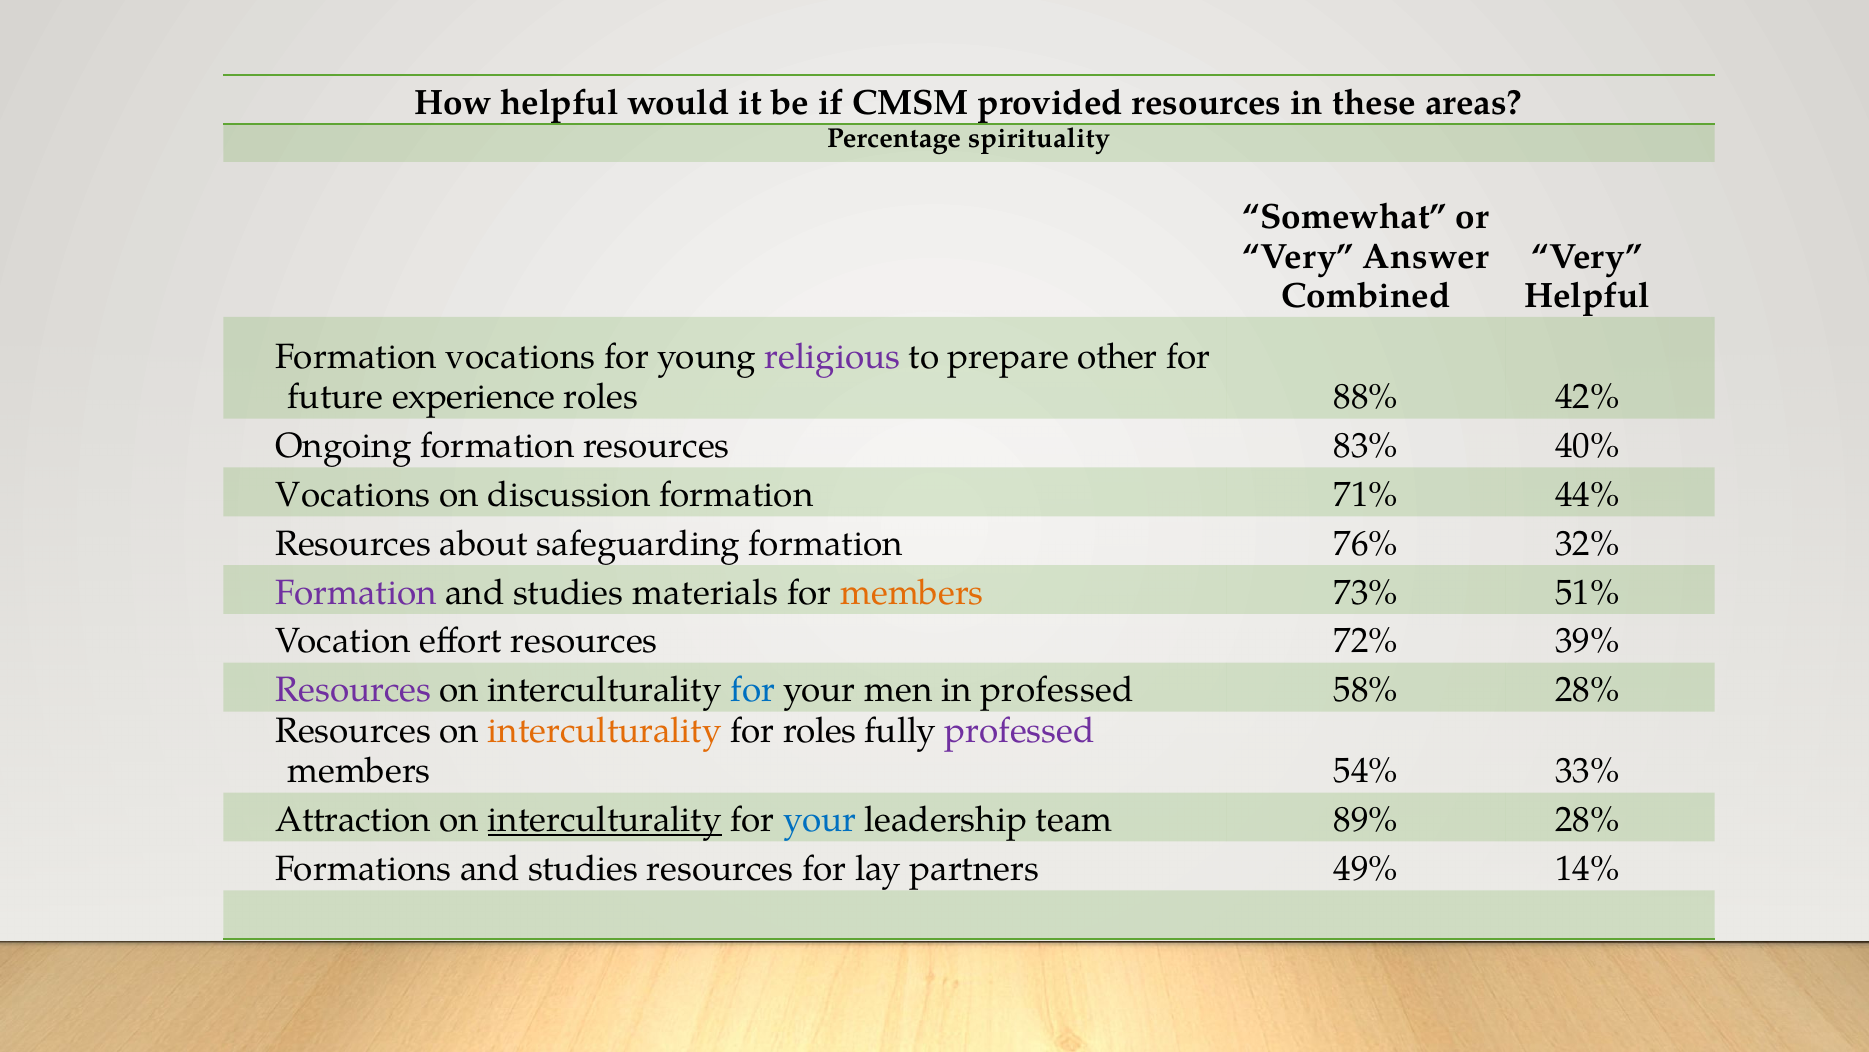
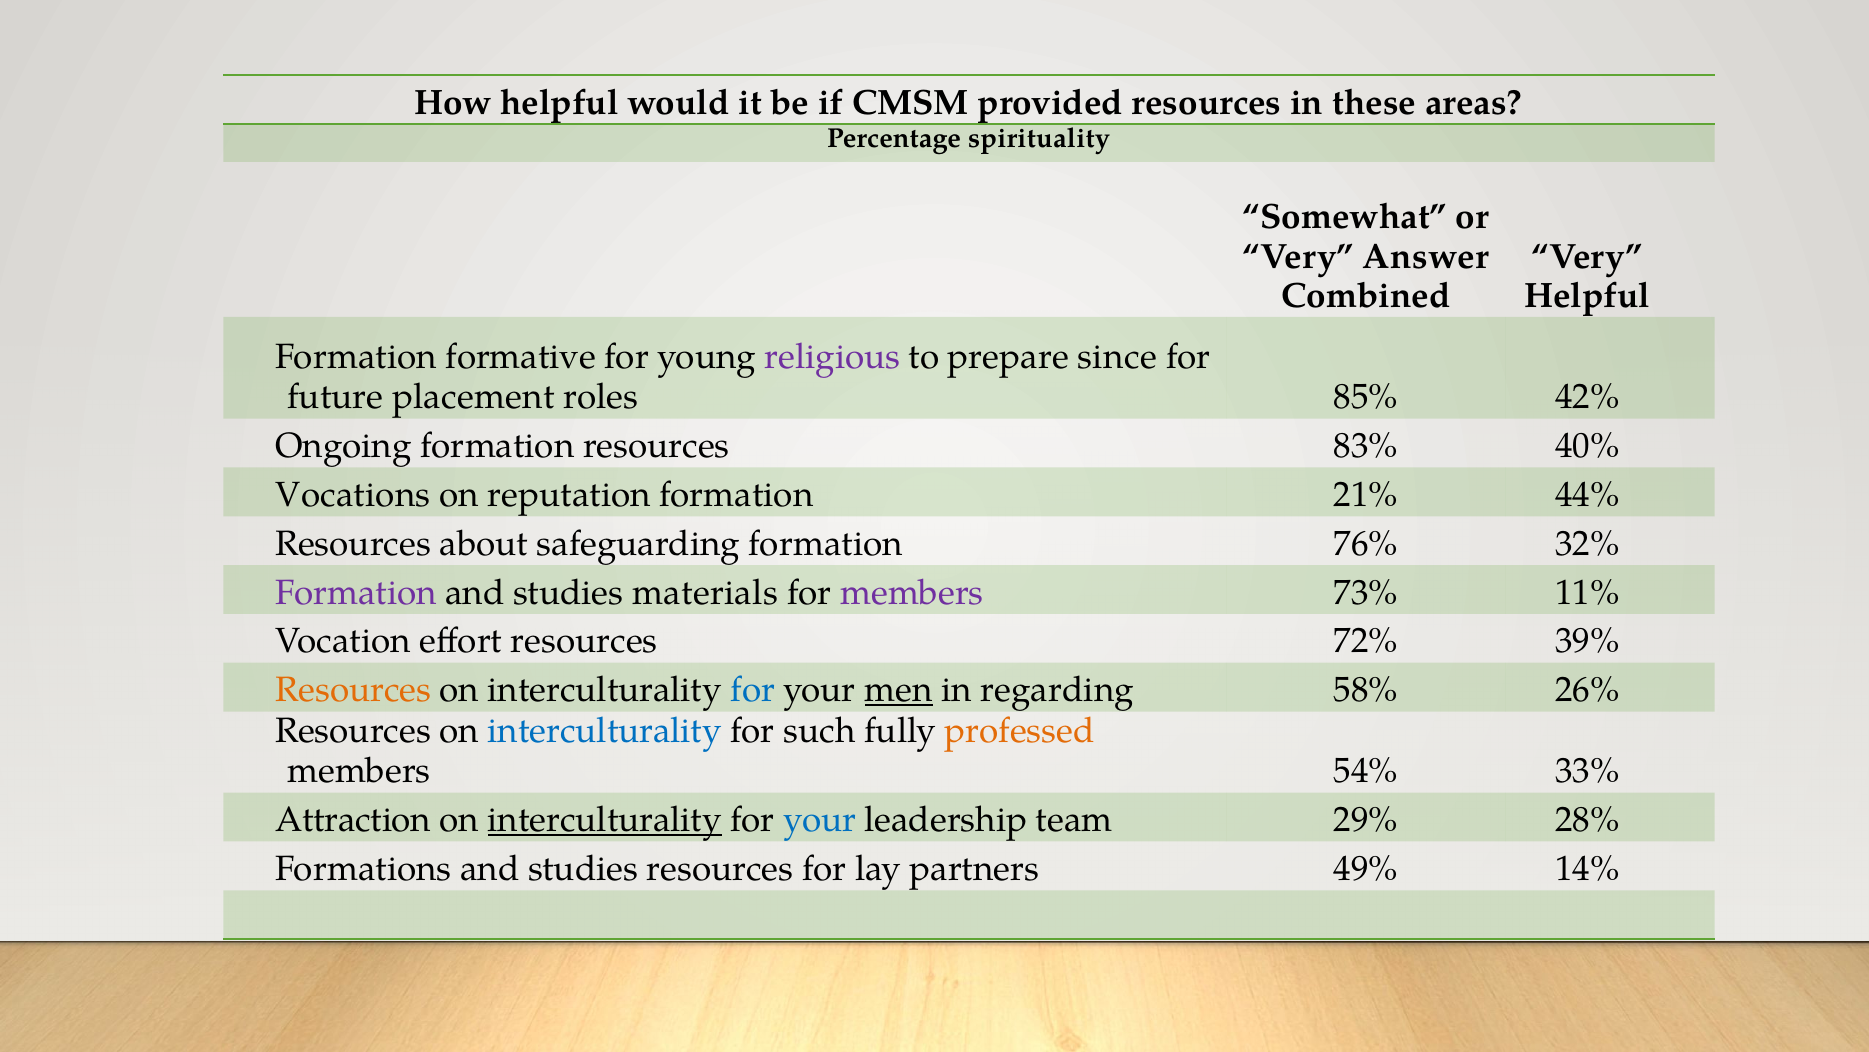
Formation vocations: vocations -> formative
other: other -> since
experience: experience -> placement
88%: 88% -> 85%
discussion: discussion -> reputation
71%: 71% -> 21%
members at (912, 592) colour: orange -> purple
51%: 51% -> 11%
Resources at (353, 690) colour: purple -> orange
men underline: none -> present
in professed: professed -> regarding
58% 28%: 28% -> 26%
interculturality at (605, 730) colour: orange -> blue
for roles: roles -> such
professed at (1020, 730) colour: purple -> orange
89%: 89% -> 29%
